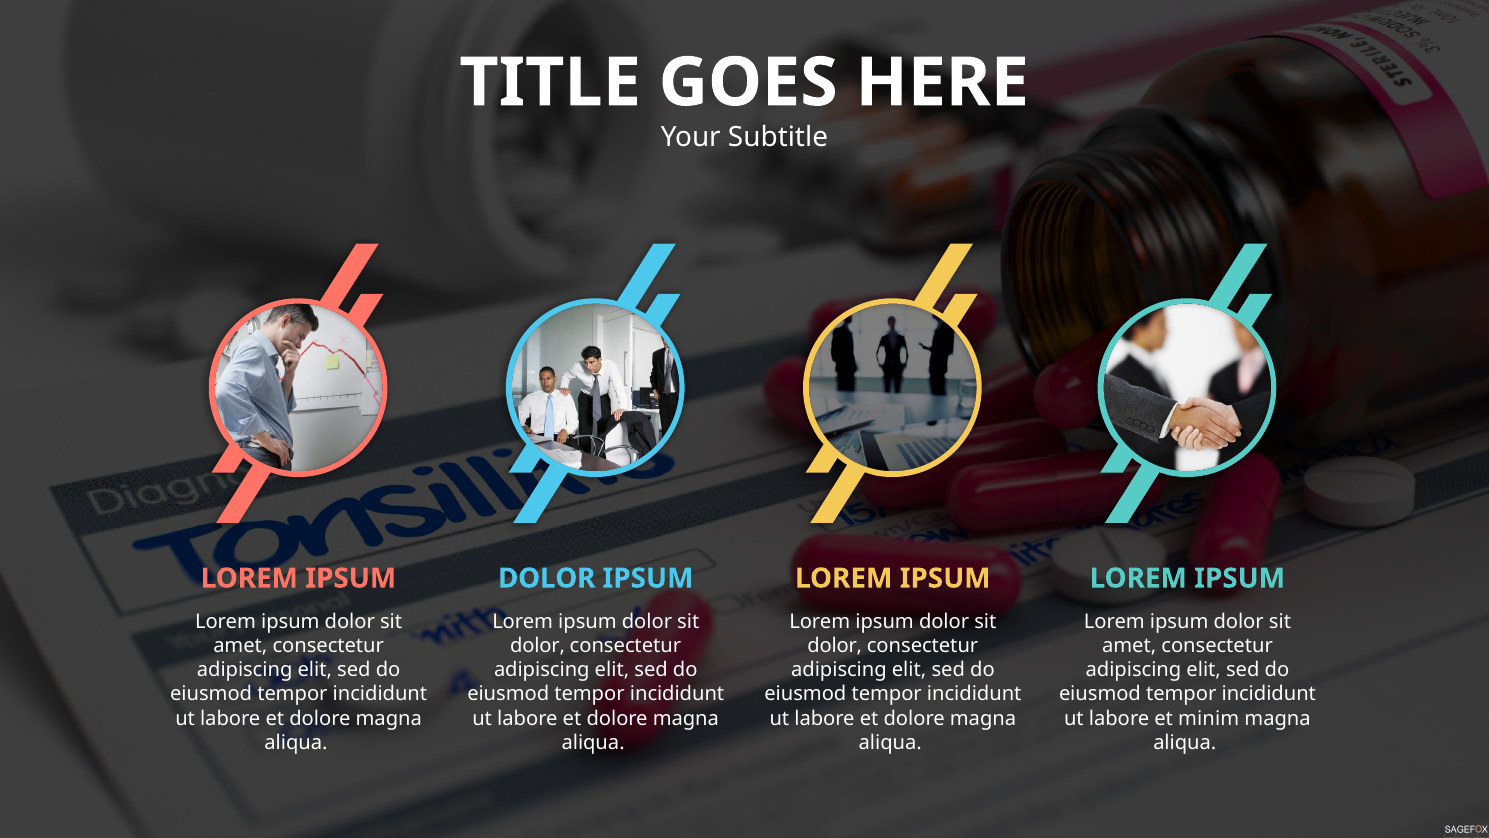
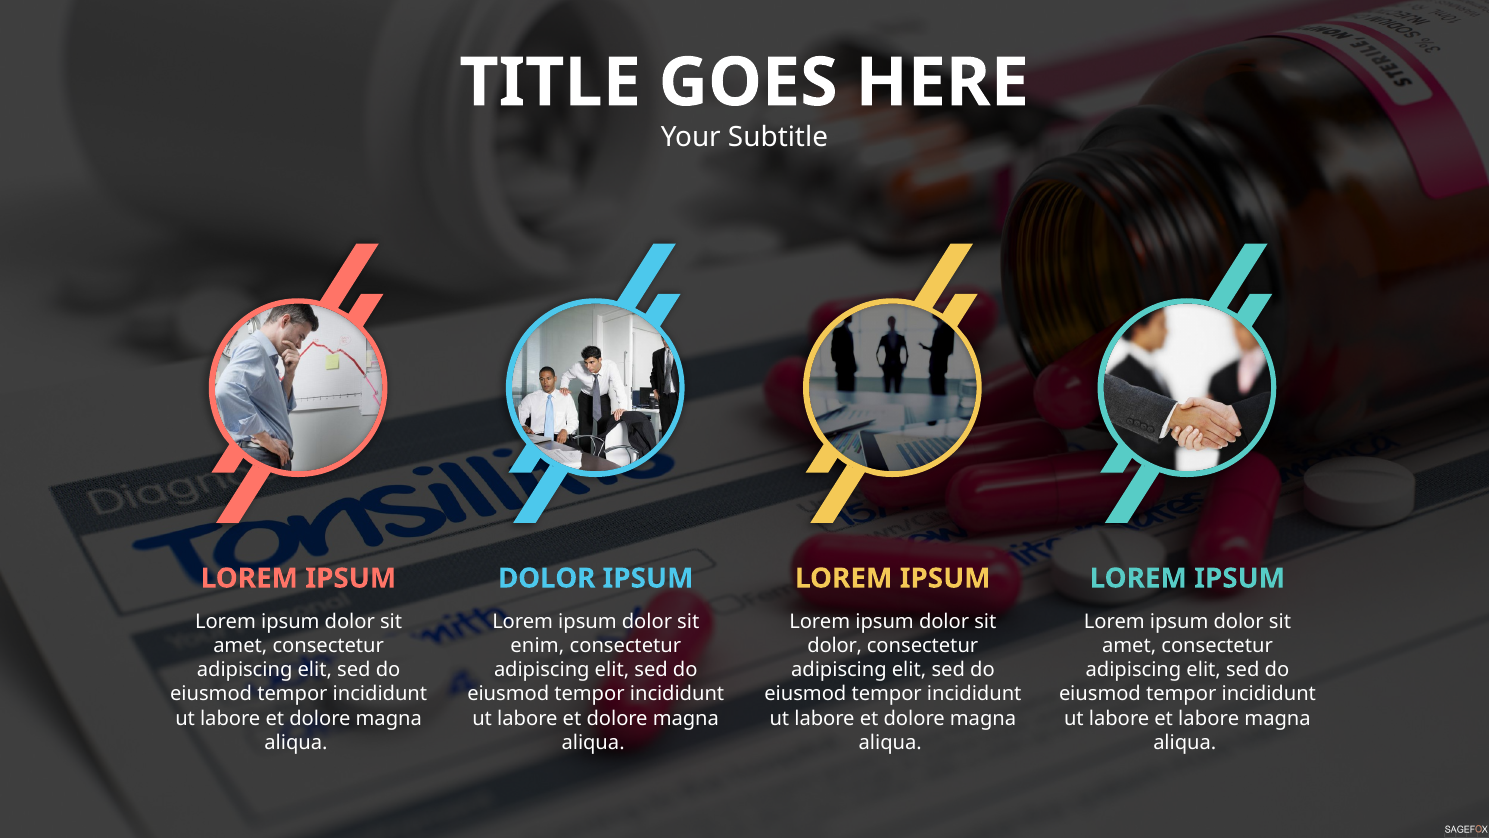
dolor at (538, 645): dolor -> enim
et minim: minim -> labore
